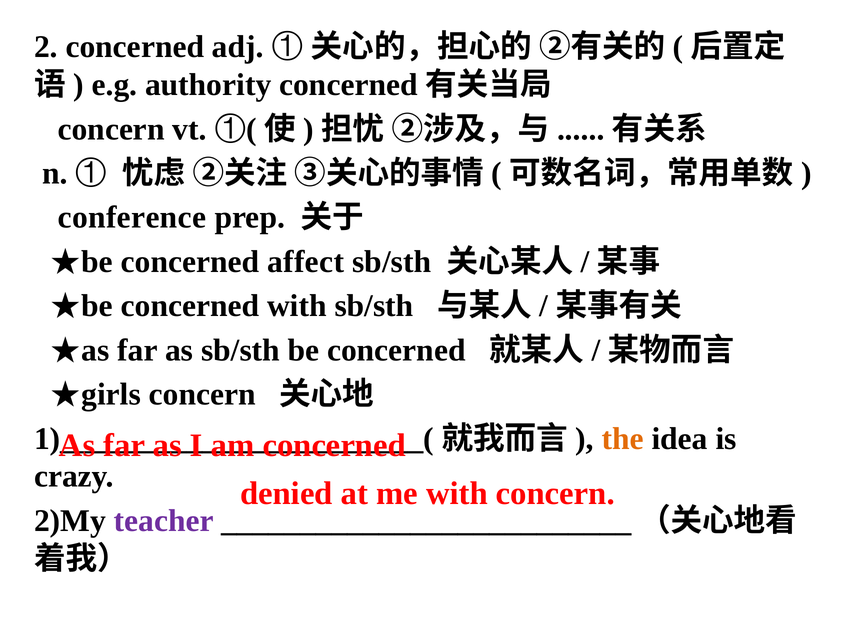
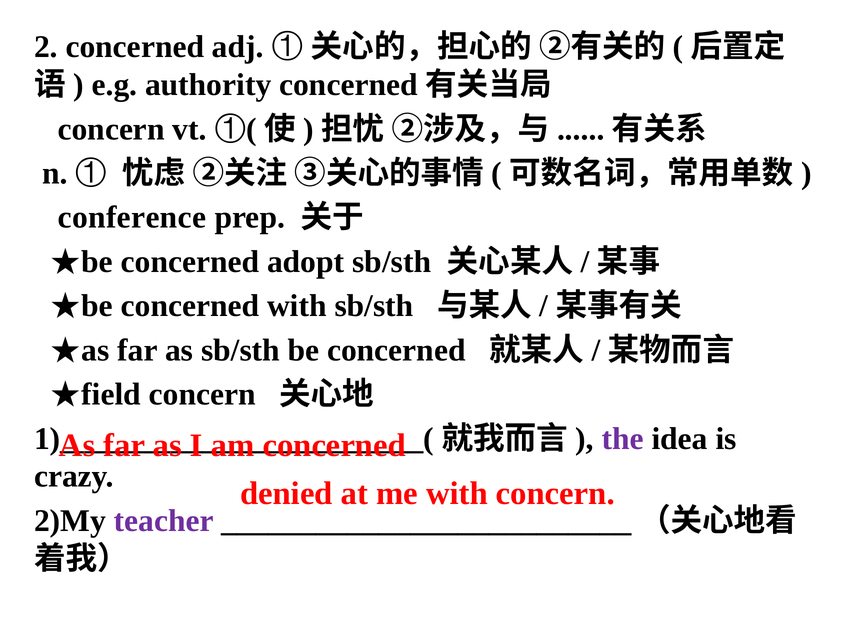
affect: affect -> adopt
girls: girls -> field
the colour: orange -> purple
